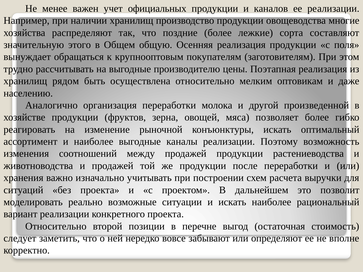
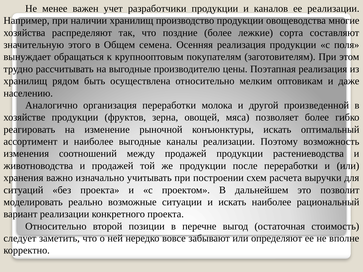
официальных: официальных -> разработчики
общую: общую -> семена
